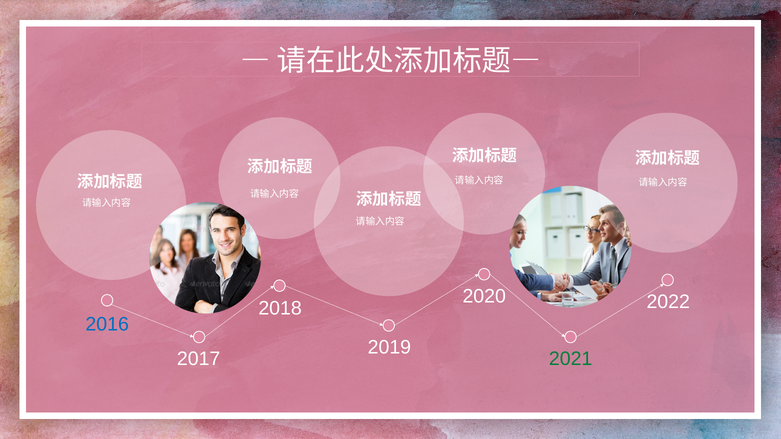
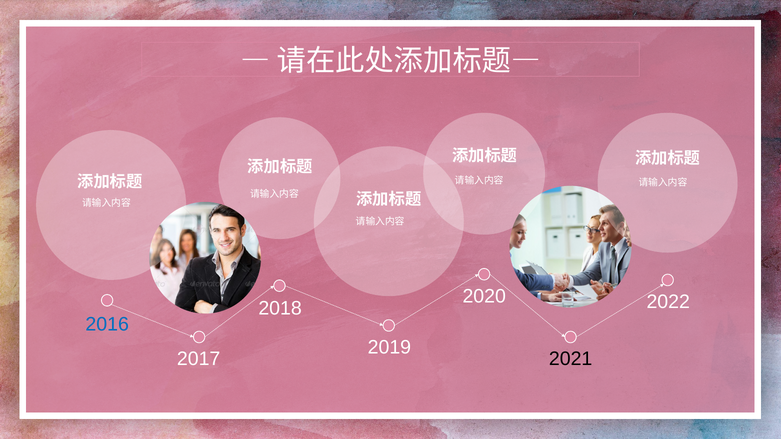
2021 colour: green -> black
